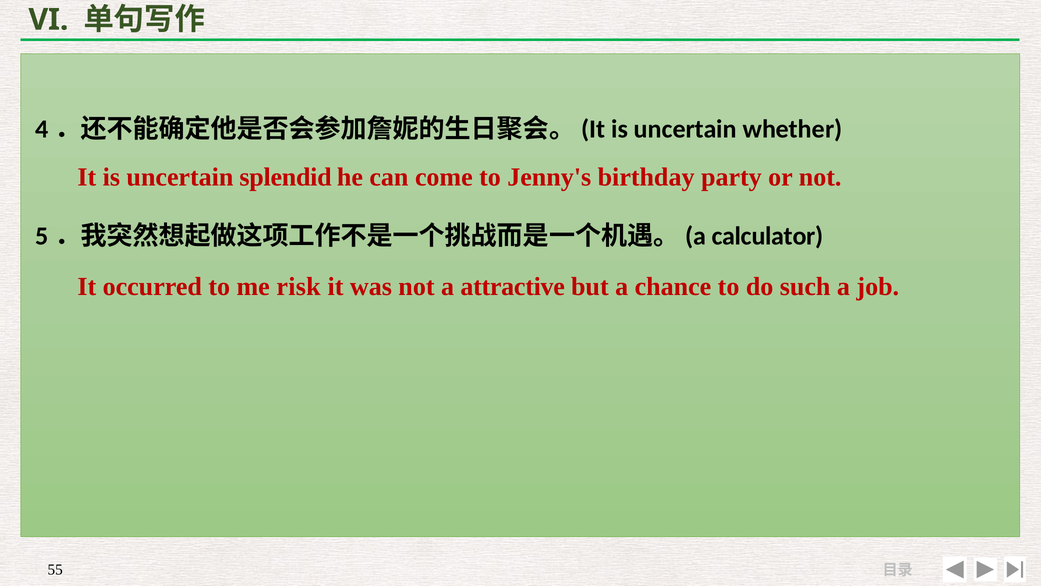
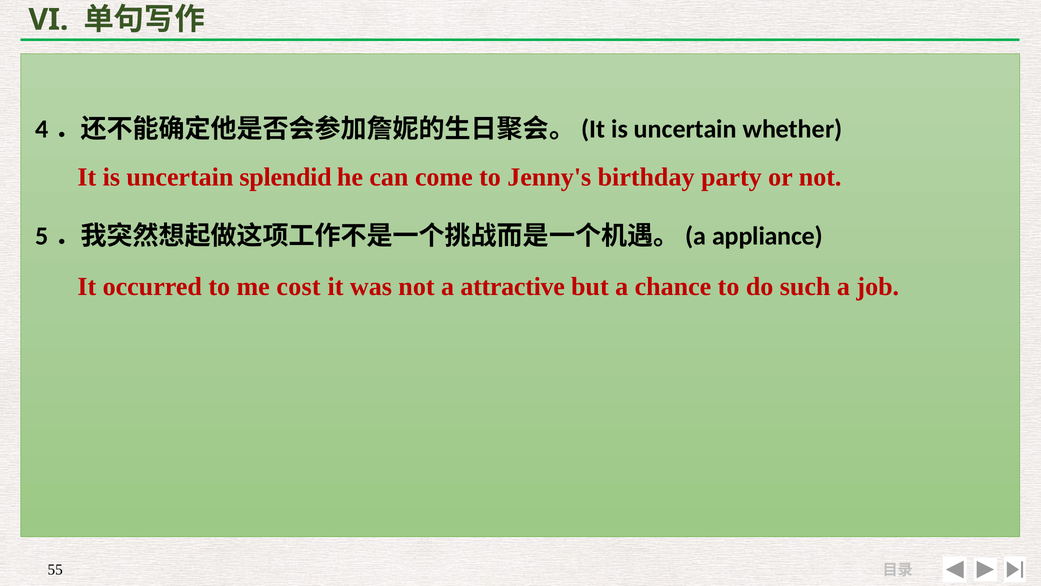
calculator: calculator -> appliance
risk: risk -> cost
